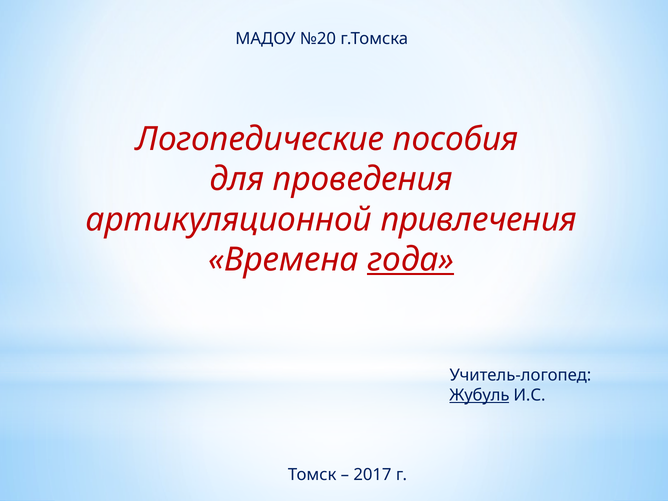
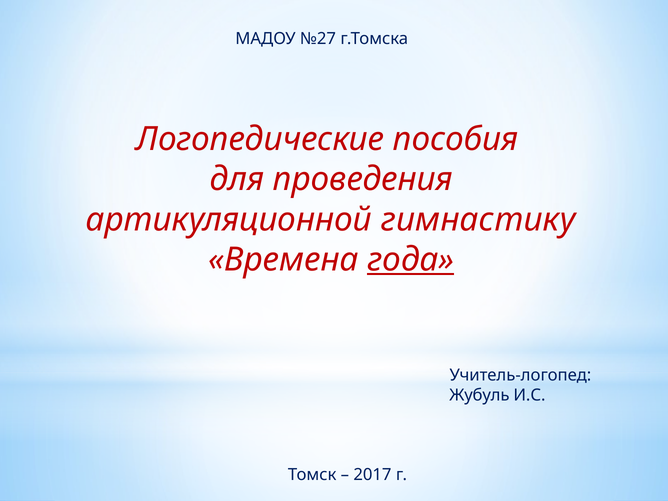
№20: №20 -> №27
привлечения: привлечения -> гимнастику
Жубуль underline: present -> none
